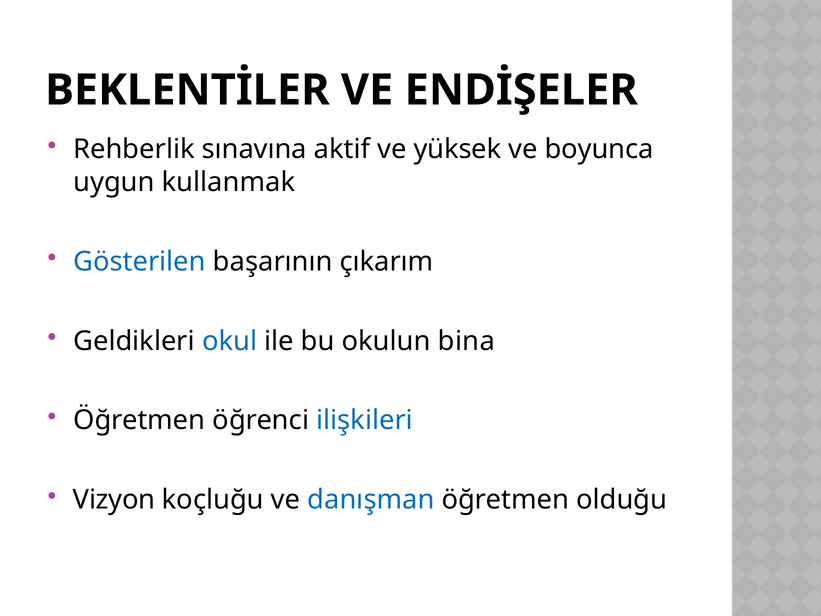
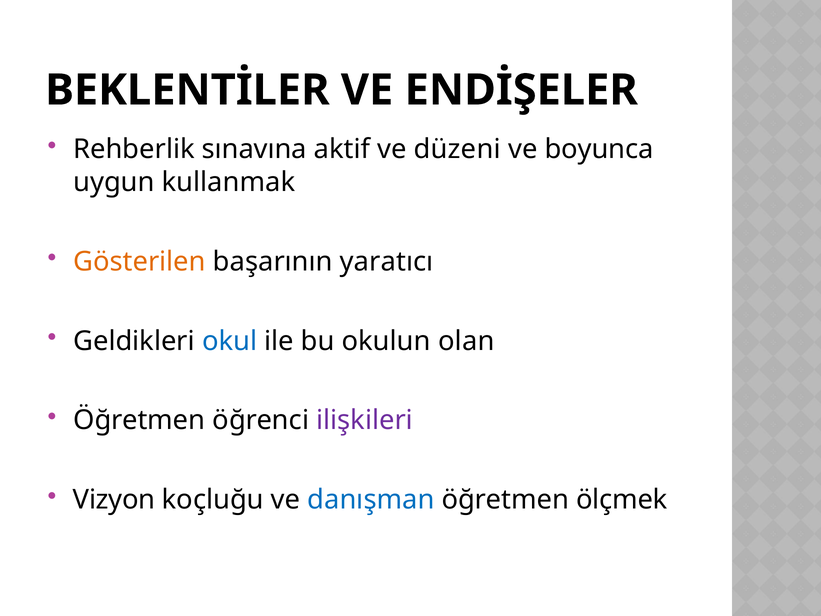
yüksek: yüksek -> düzeni
Gösterilen colour: blue -> orange
çıkarım: çıkarım -> yaratıcı
bina: bina -> olan
ilişkileri colour: blue -> purple
olduğu: olduğu -> ölçmek
